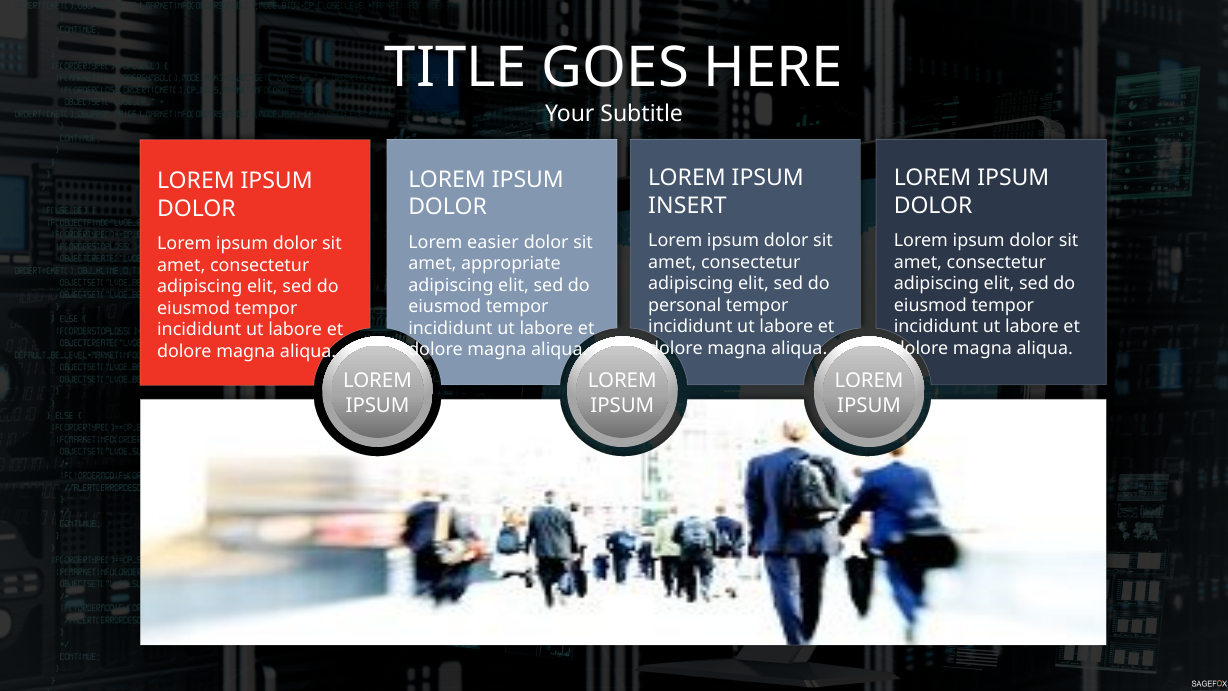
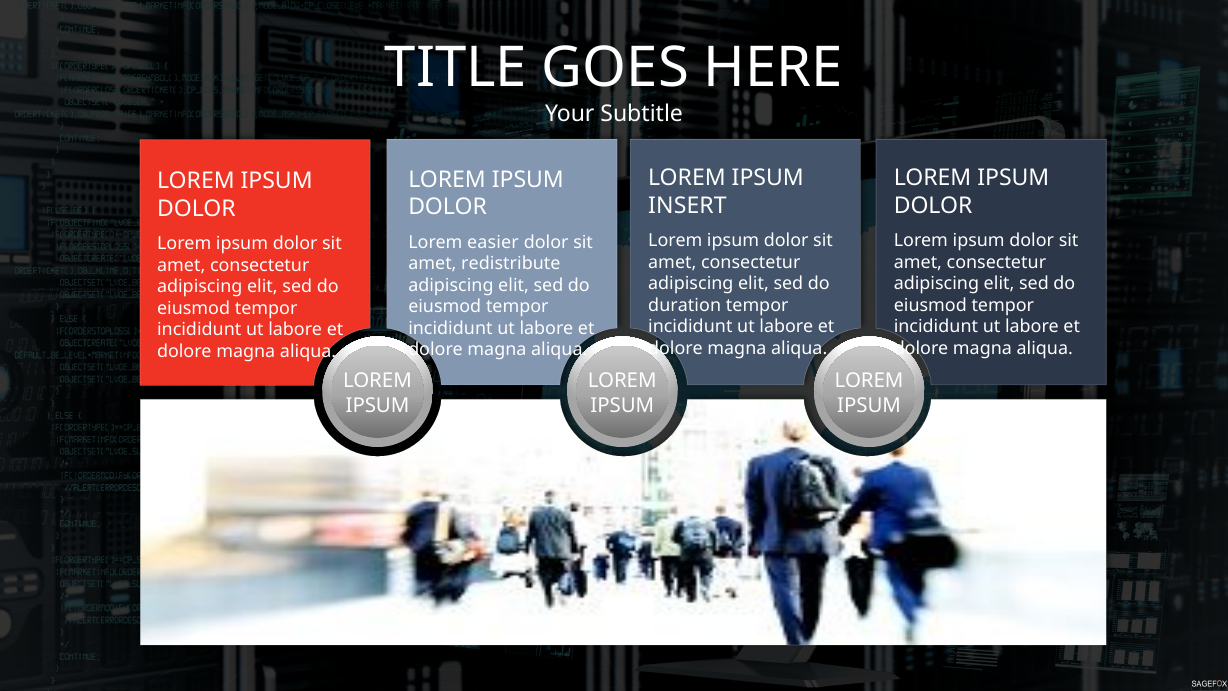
appropriate: appropriate -> redistribute
personal: personal -> duration
